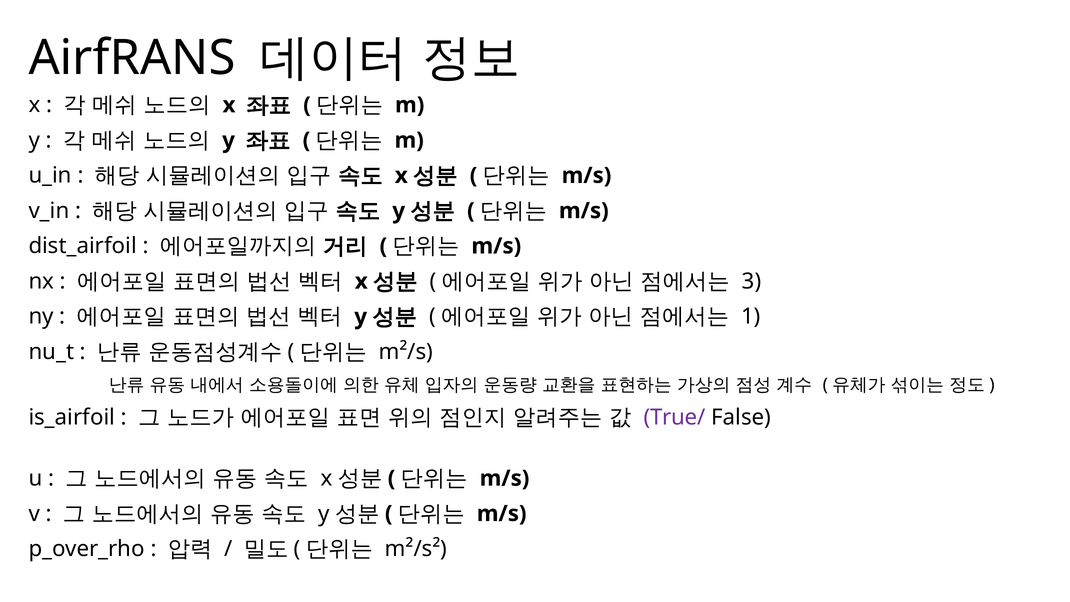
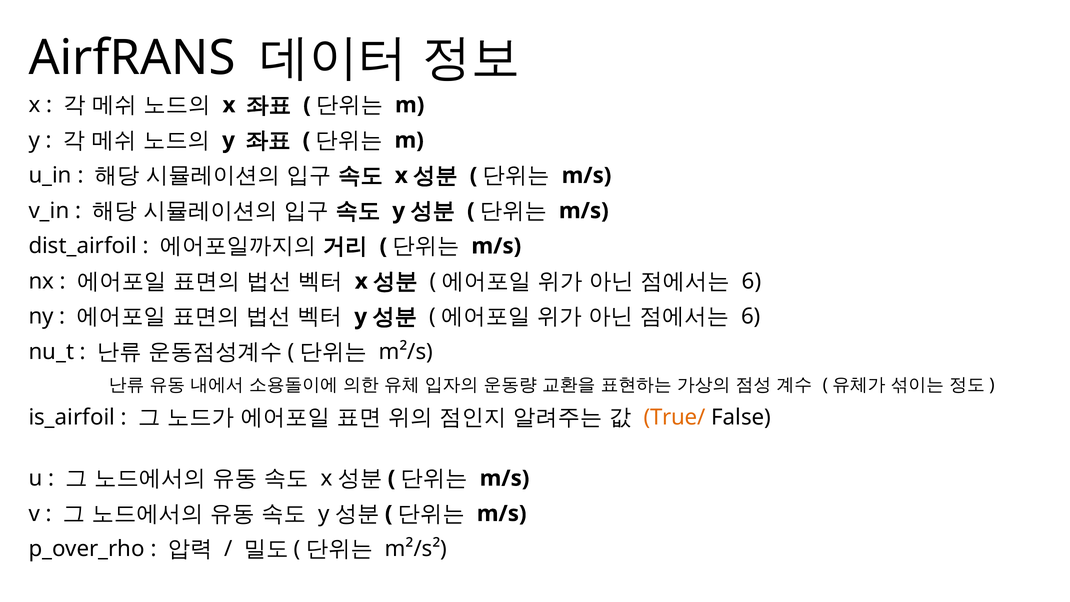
3 at (752, 281): 3 -> 6
1 at (751, 317): 1 -> 6
True/ colour: purple -> orange
